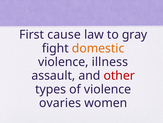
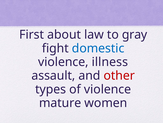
cause: cause -> about
domestic colour: orange -> blue
ovaries: ovaries -> mature
